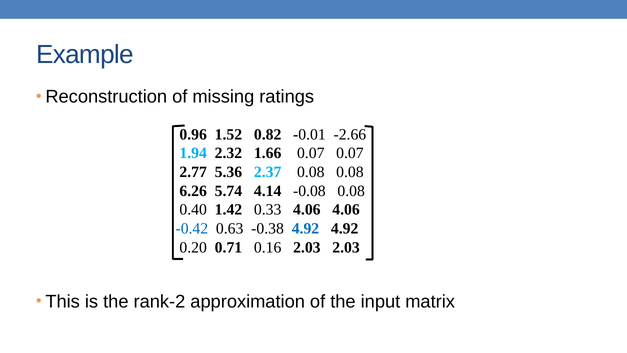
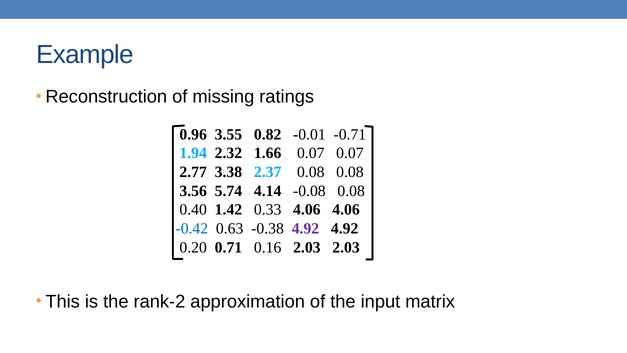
1.52: 1.52 -> 3.55
-2.66: -2.66 -> -0.71
5.36: 5.36 -> 3.38
6.26: 6.26 -> 3.56
4.92 at (305, 228) colour: blue -> purple
